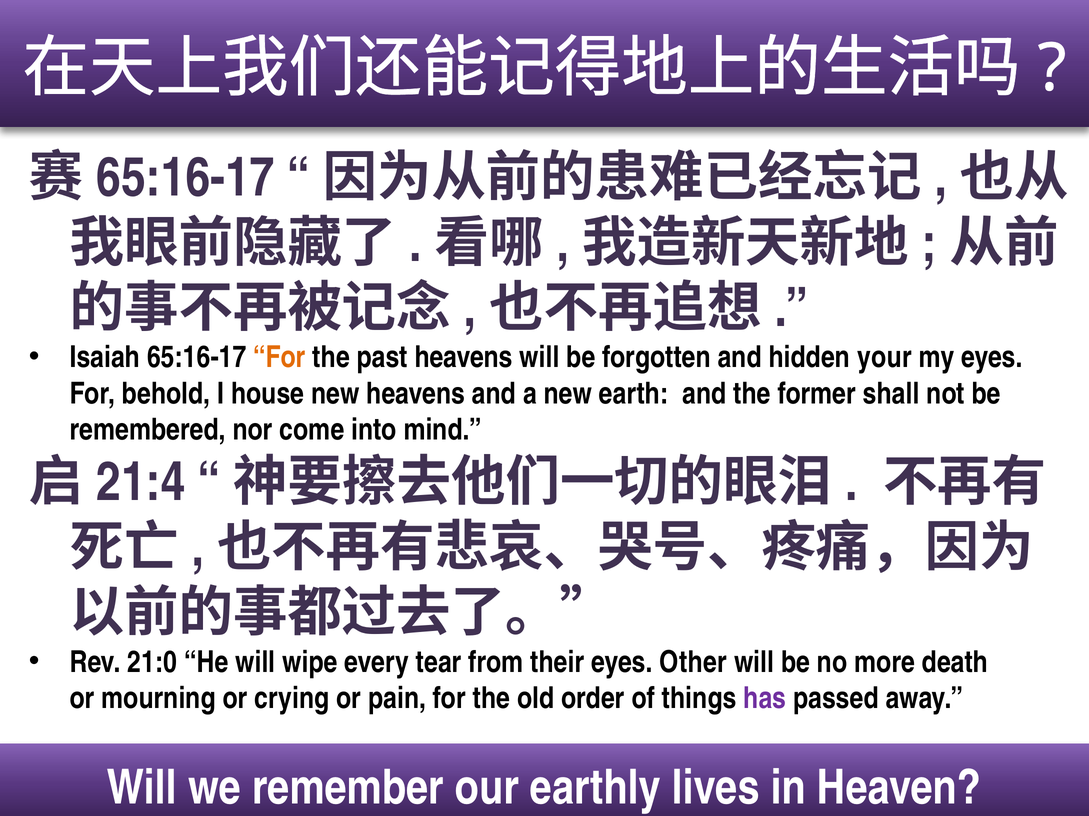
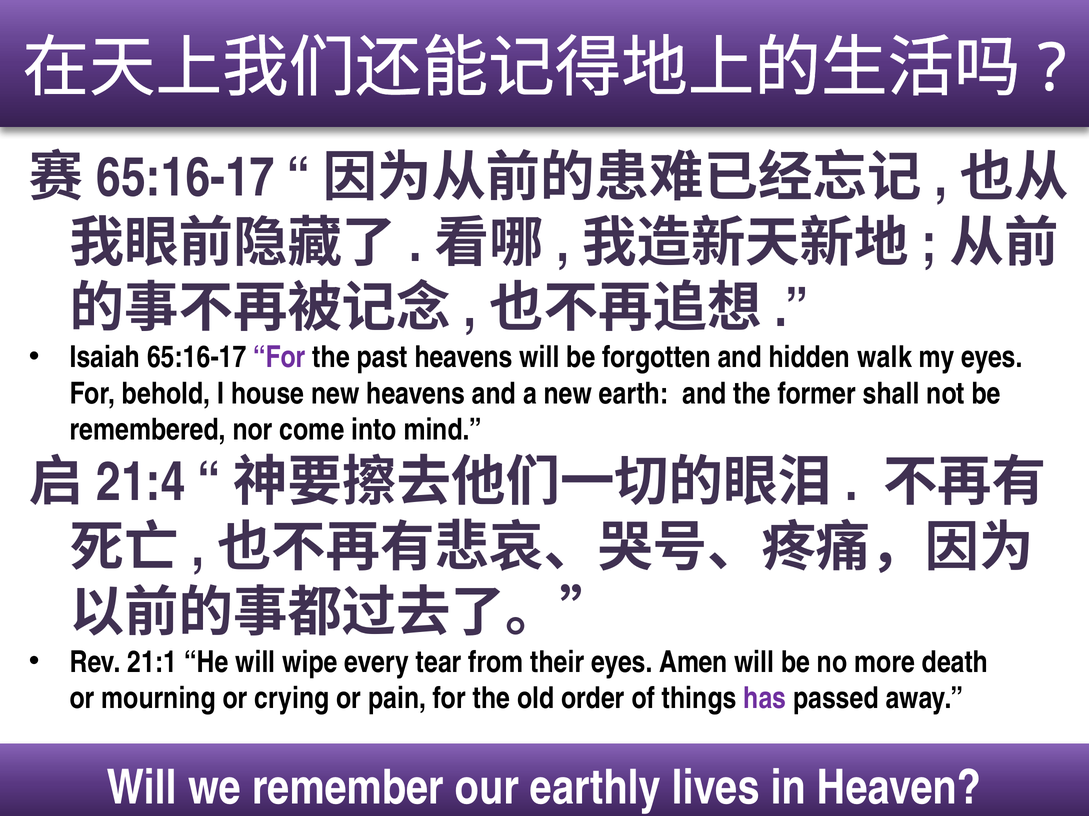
For at (279, 358) colour: orange -> purple
your: your -> walk
21:0: 21:0 -> 21:1
Other: Other -> Amen
